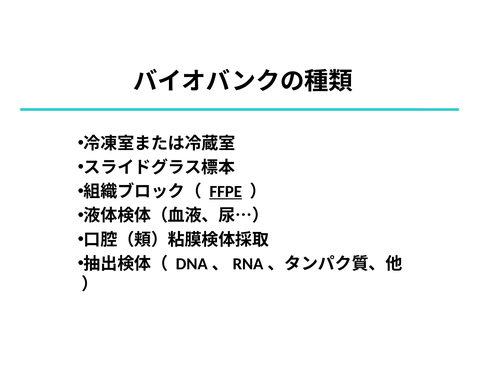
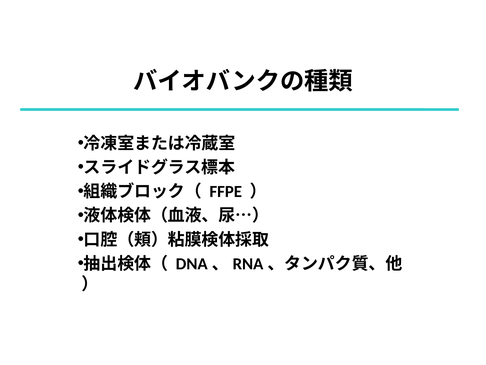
FFPE underline: present -> none
